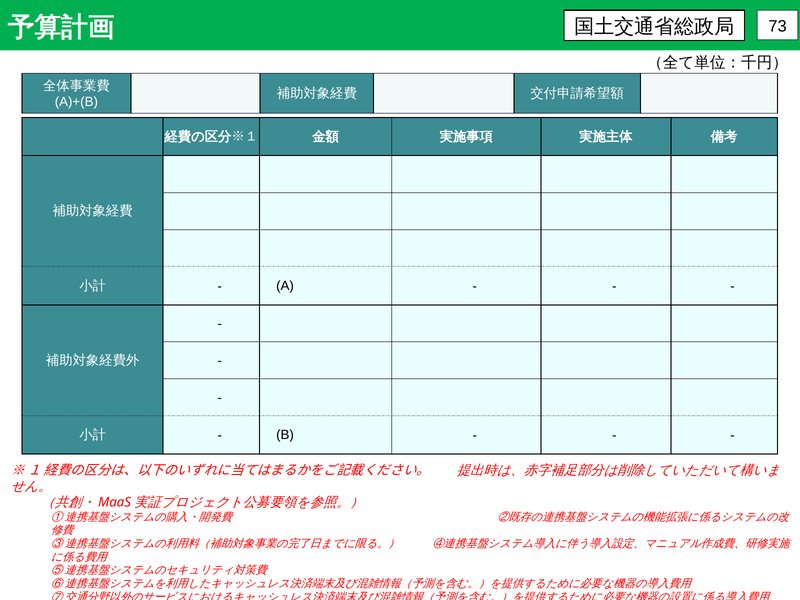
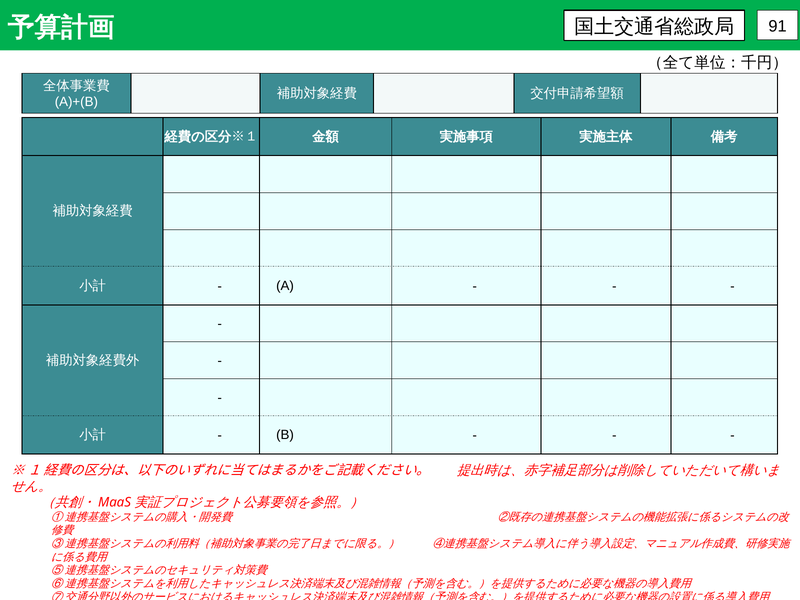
73: 73 -> 91
